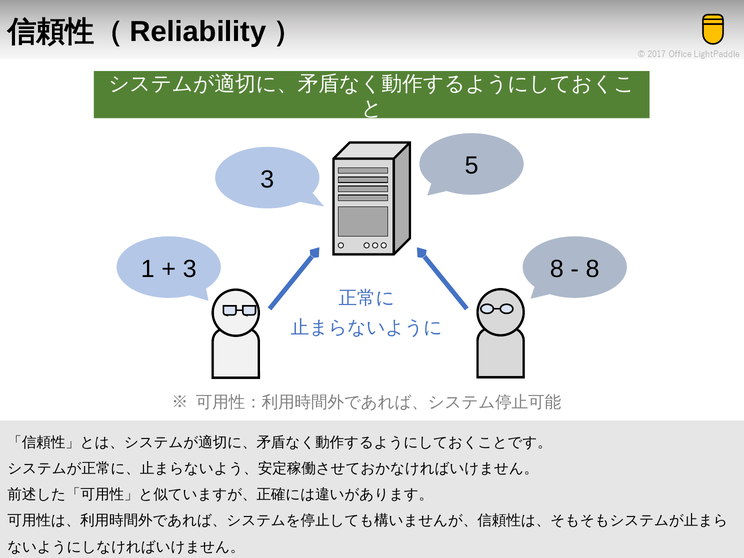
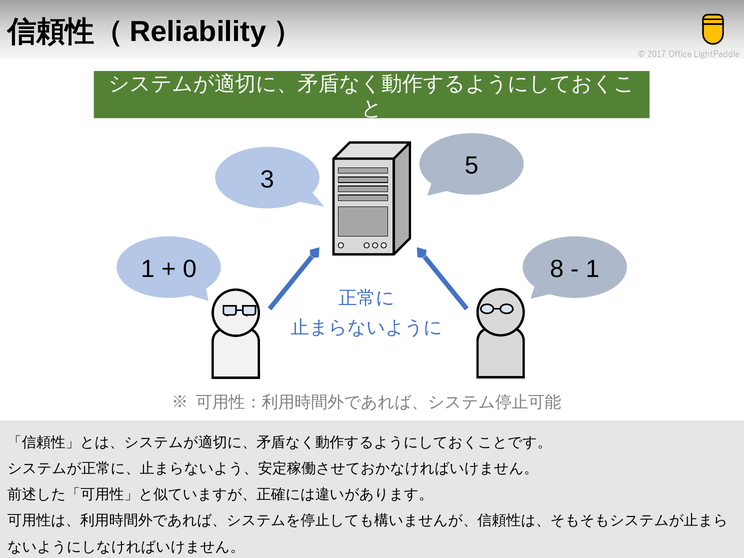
3 at (190, 269): 3 -> 0
8 at (593, 269): 8 -> 1
